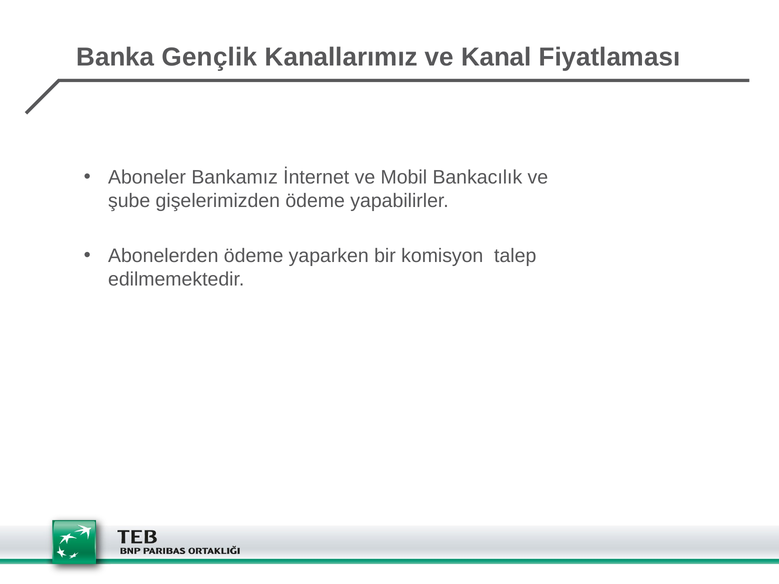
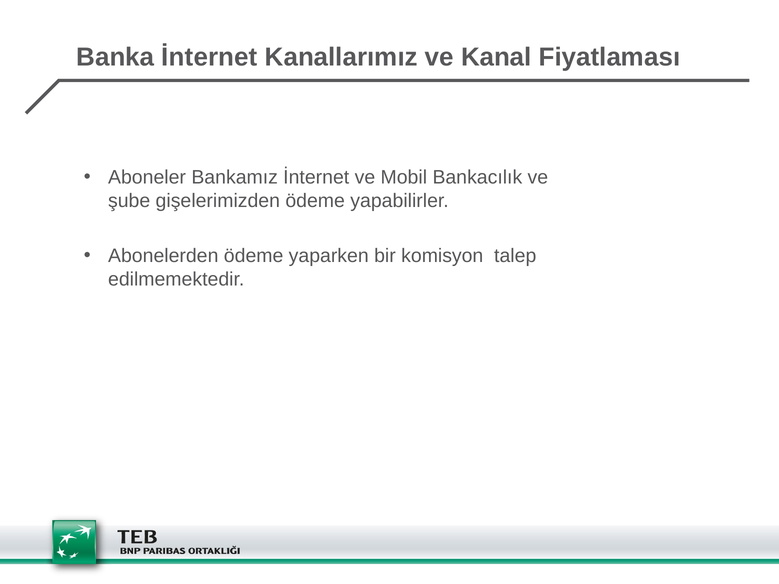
Banka Gençlik: Gençlik -> İnternet
